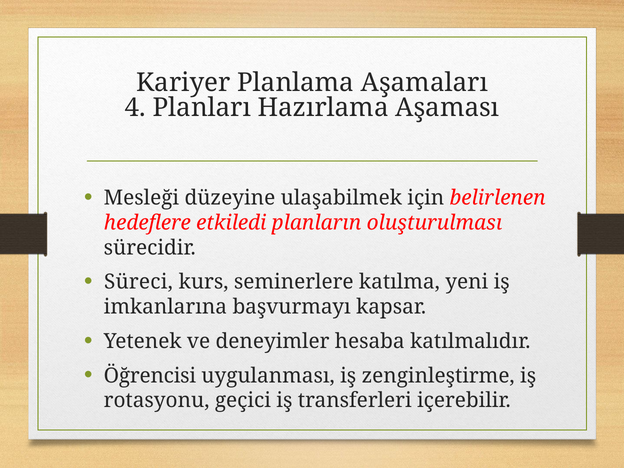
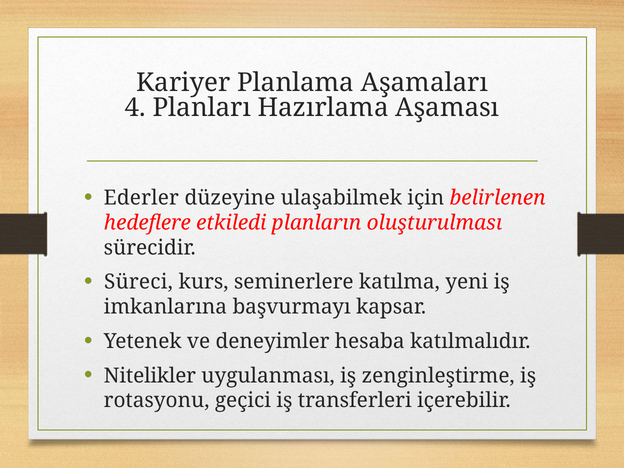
Mesleği: Mesleği -> Ederler
Öğrencisi: Öğrencisi -> Nitelikler
